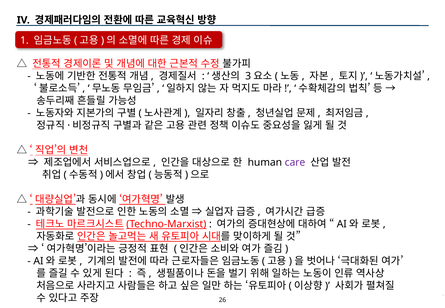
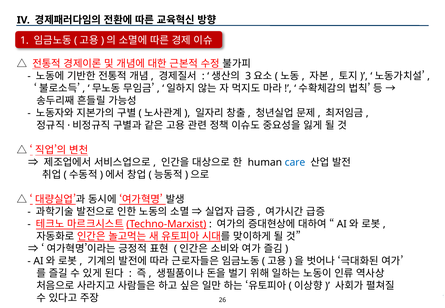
care colour: purple -> blue
